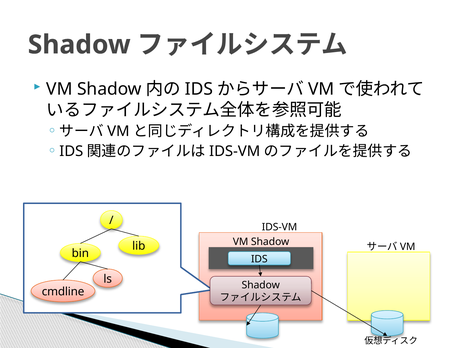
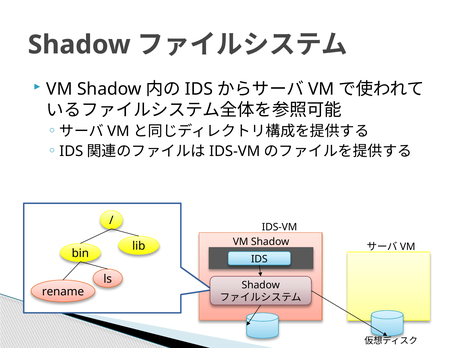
cmdline: cmdline -> rename
